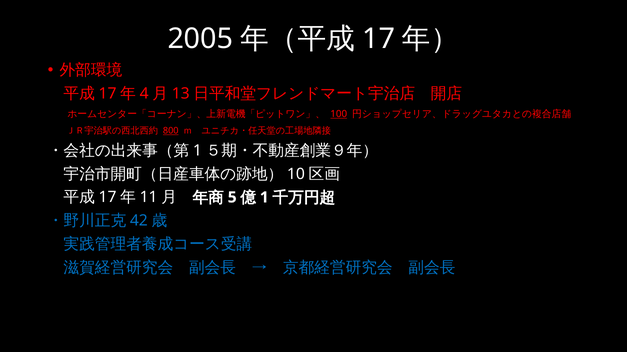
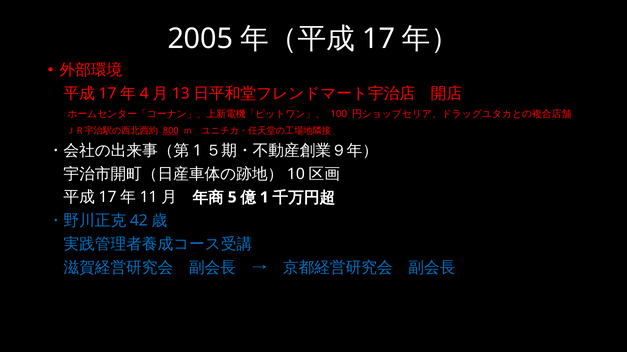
100 underline: present -> none
